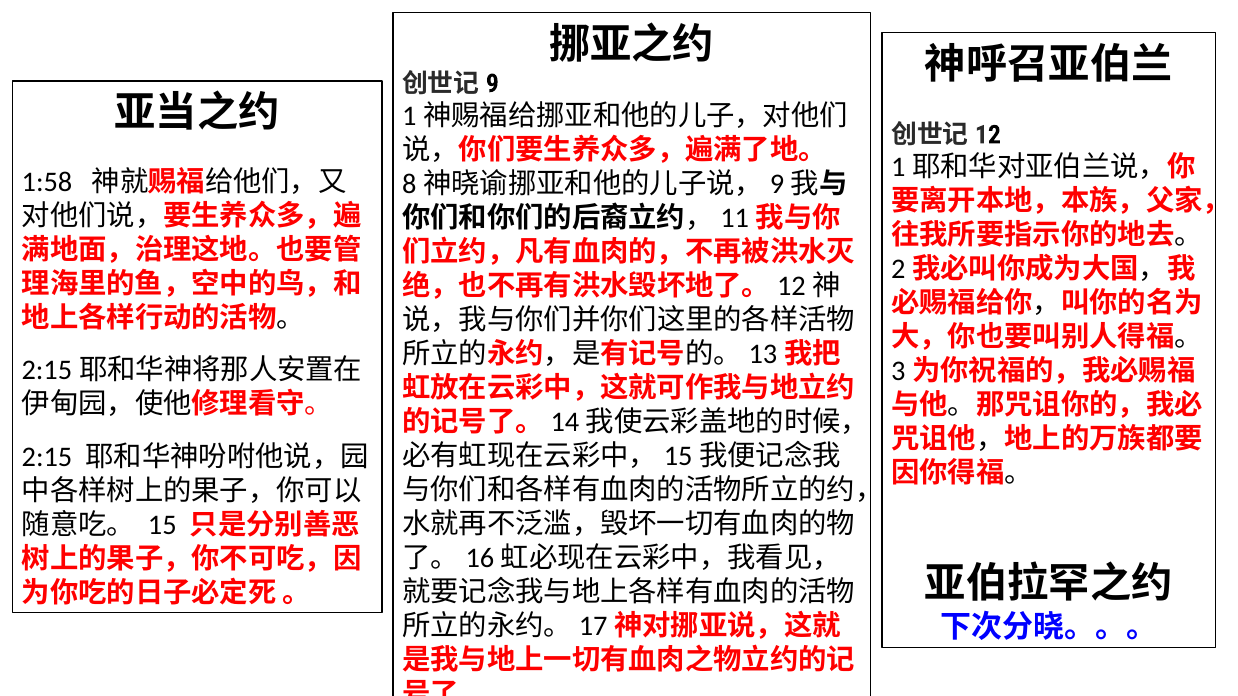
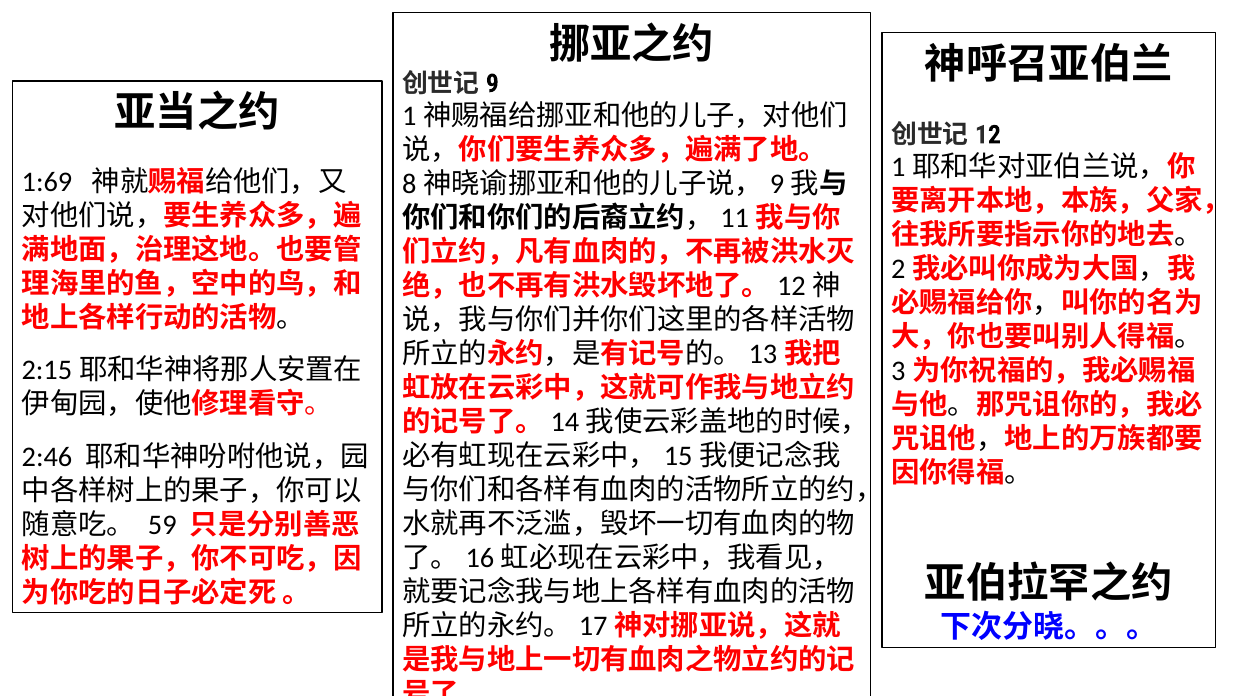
1:58: 1:58 -> 1:69
2:15: 2:15 -> 2:46
15: 15 -> 59
